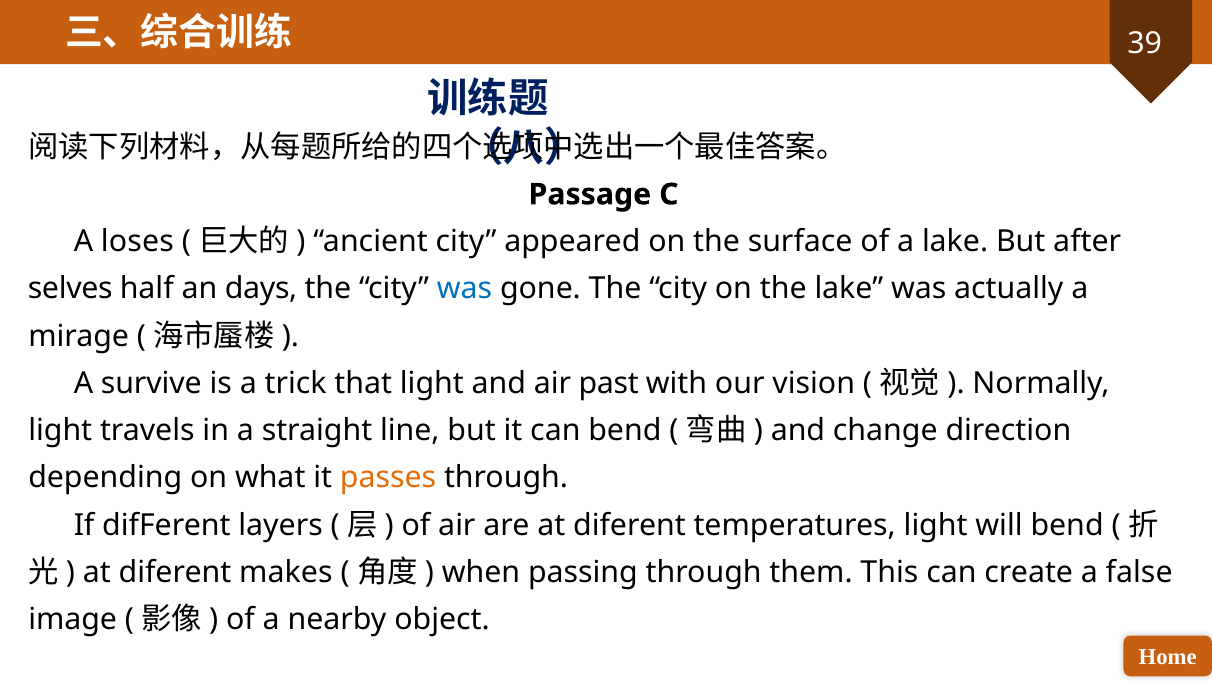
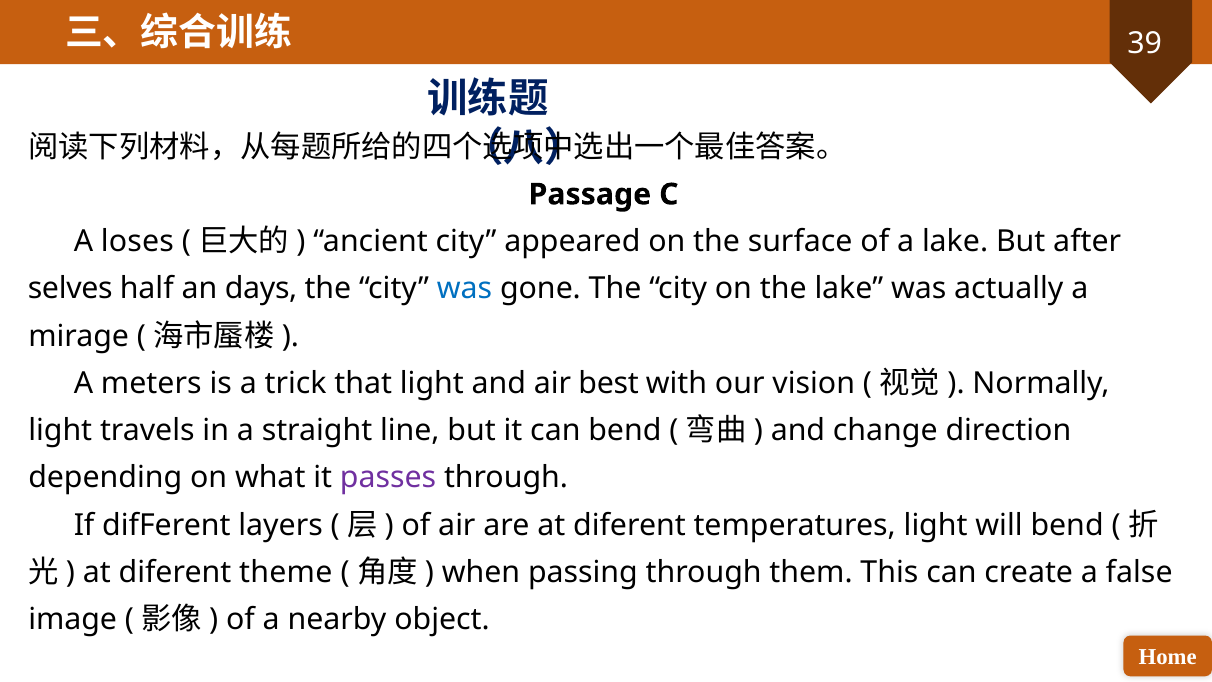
survive: survive -> meters
past: past -> best
passes colour: orange -> purple
makes: makes -> theme
